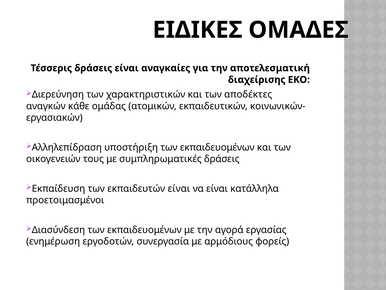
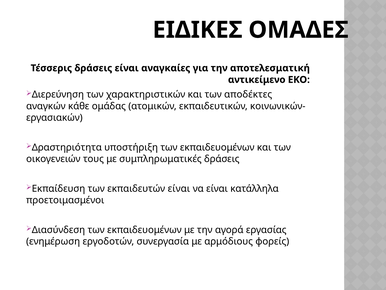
διαχείρισης: διαχείρισης -> αντικείμενο
Αλληλεπίδραση: Αλληλεπίδραση -> Δραστηριότητα
